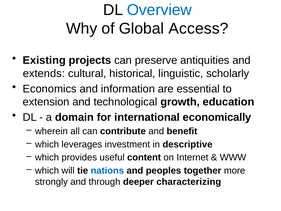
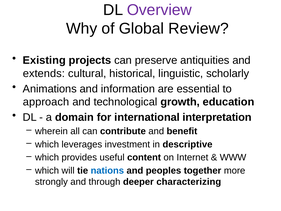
Overview colour: blue -> purple
Access: Access -> Review
Economics: Economics -> Animations
extension: extension -> approach
economically: economically -> interpretation
